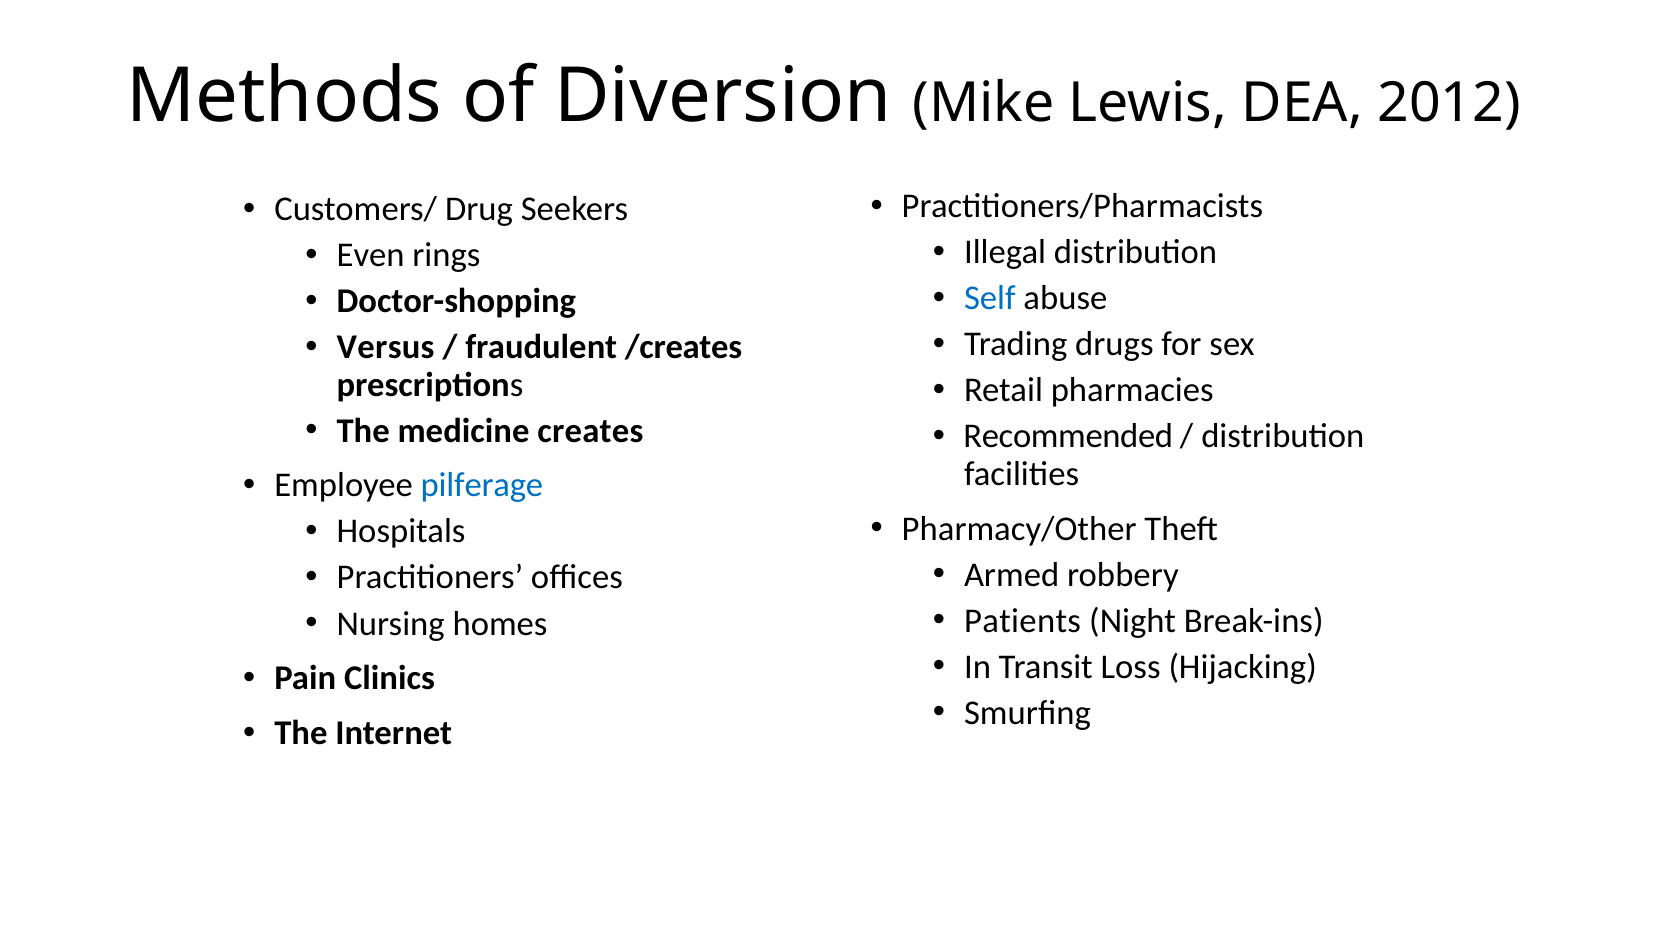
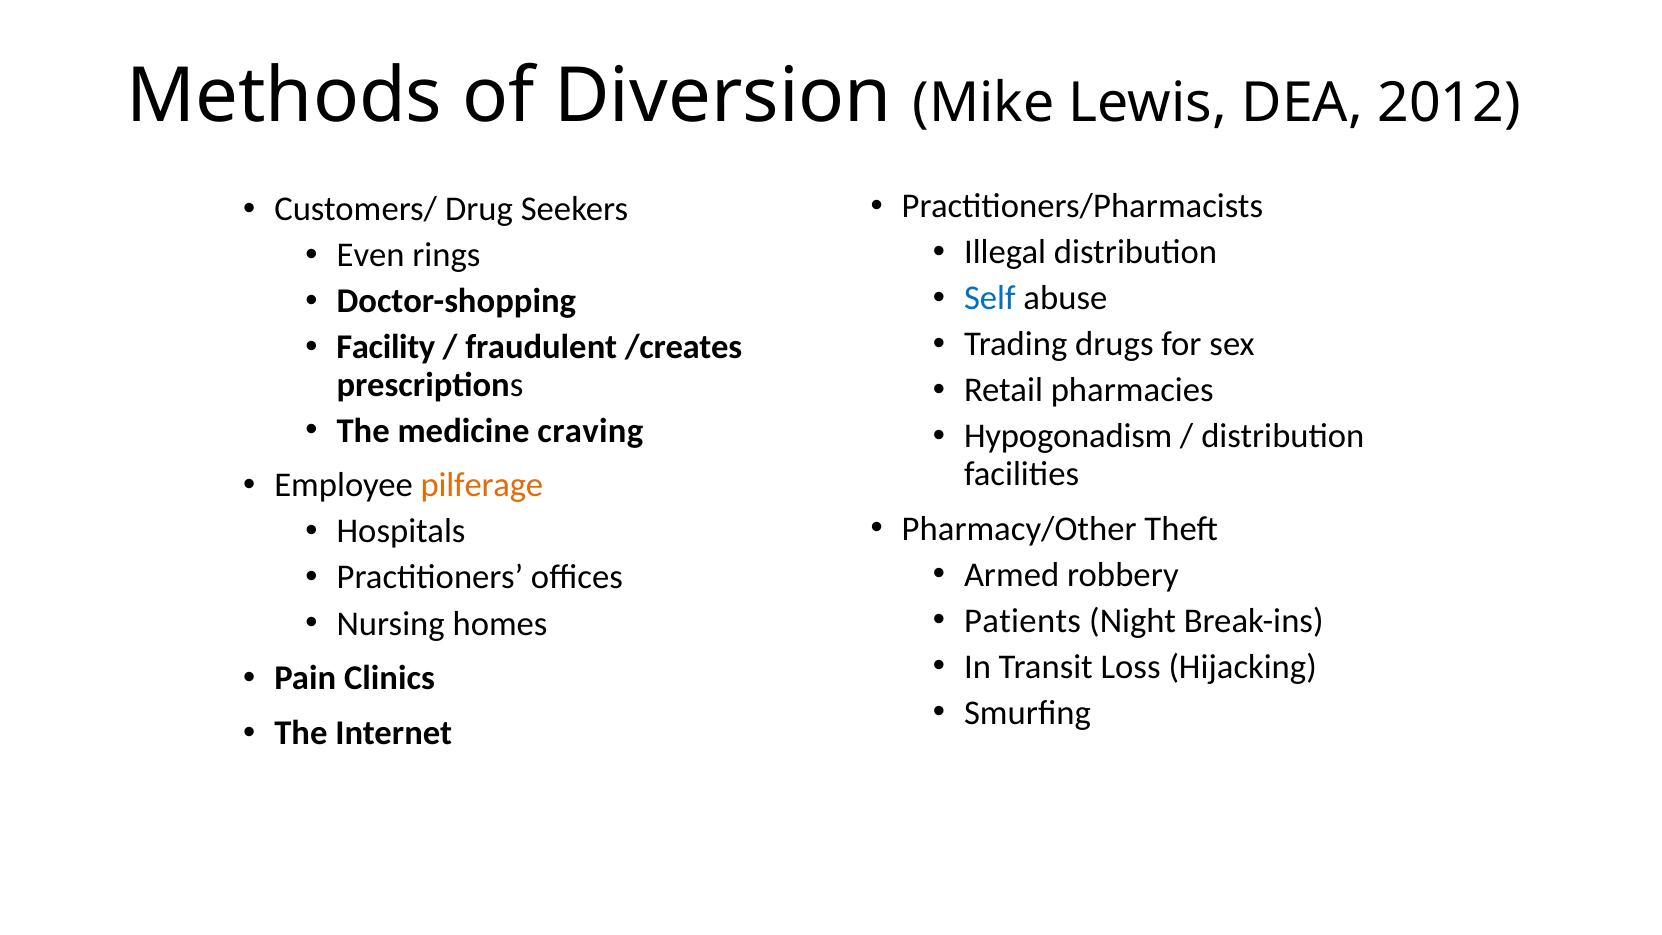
Versus: Versus -> Facility
creates: creates -> craving
Recommended: Recommended -> Hypogonadism
pilferage colour: blue -> orange
